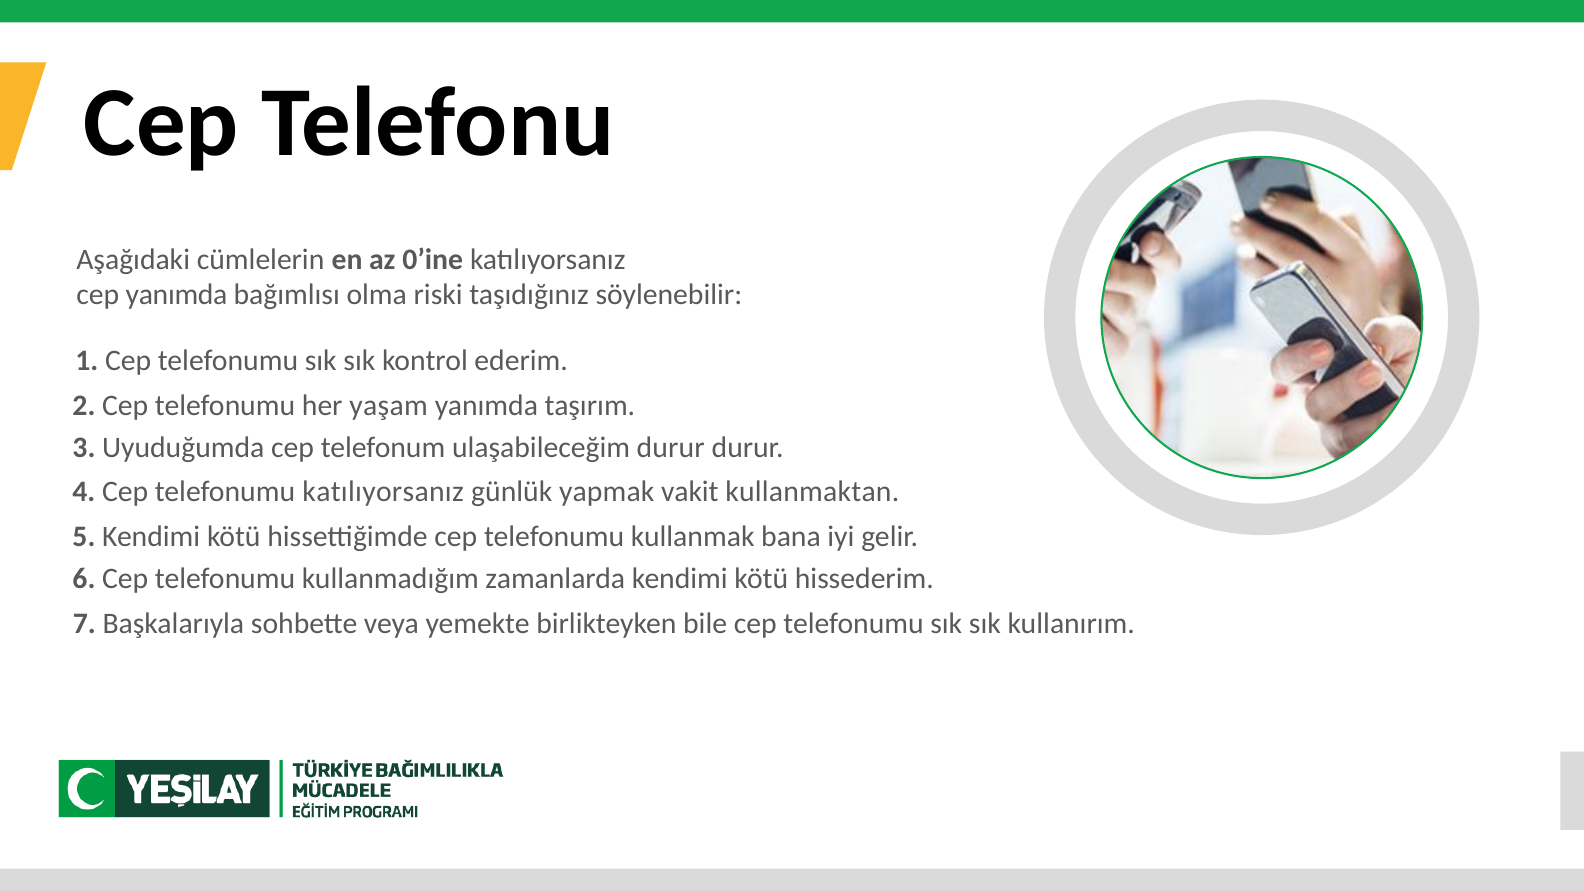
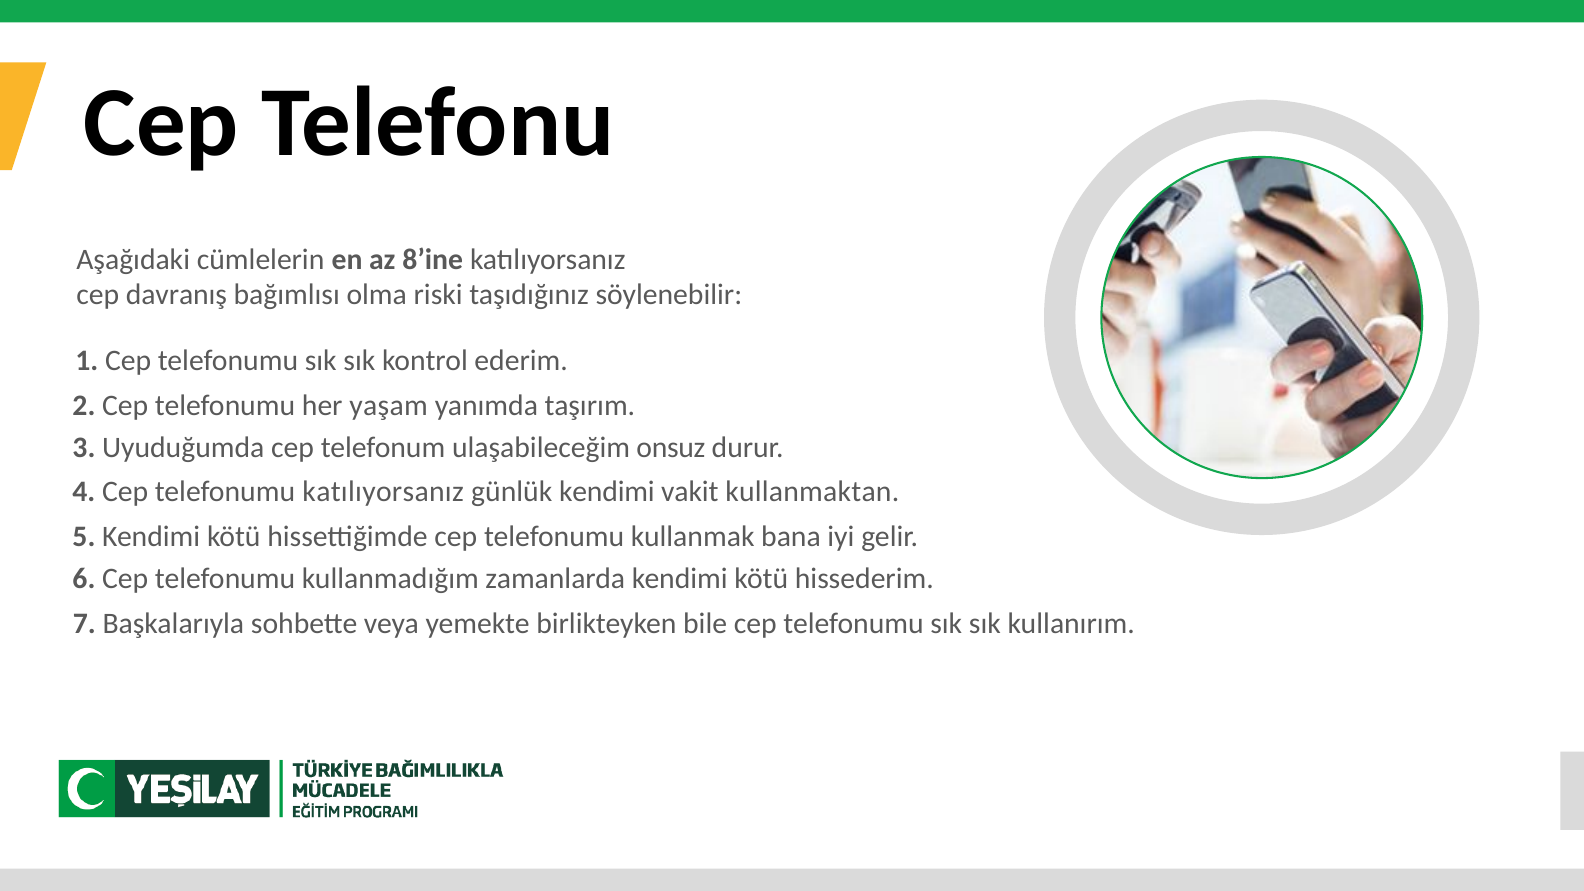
0’ine: 0’ine -> 8’ine
cep yanımda: yanımda -> davranış
ulaşabileceğim durur: durur -> onsuz
günlük yapmak: yapmak -> kendimi
